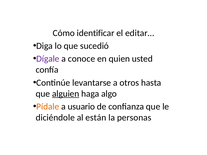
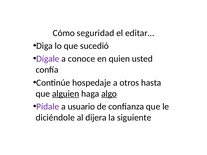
identificar: identificar -> seguridad
levantarse: levantarse -> hospedaje
algo underline: none -> present
Pídale colour: orange -> purple
están: están -> dijera
personas: personas -> siguiente
